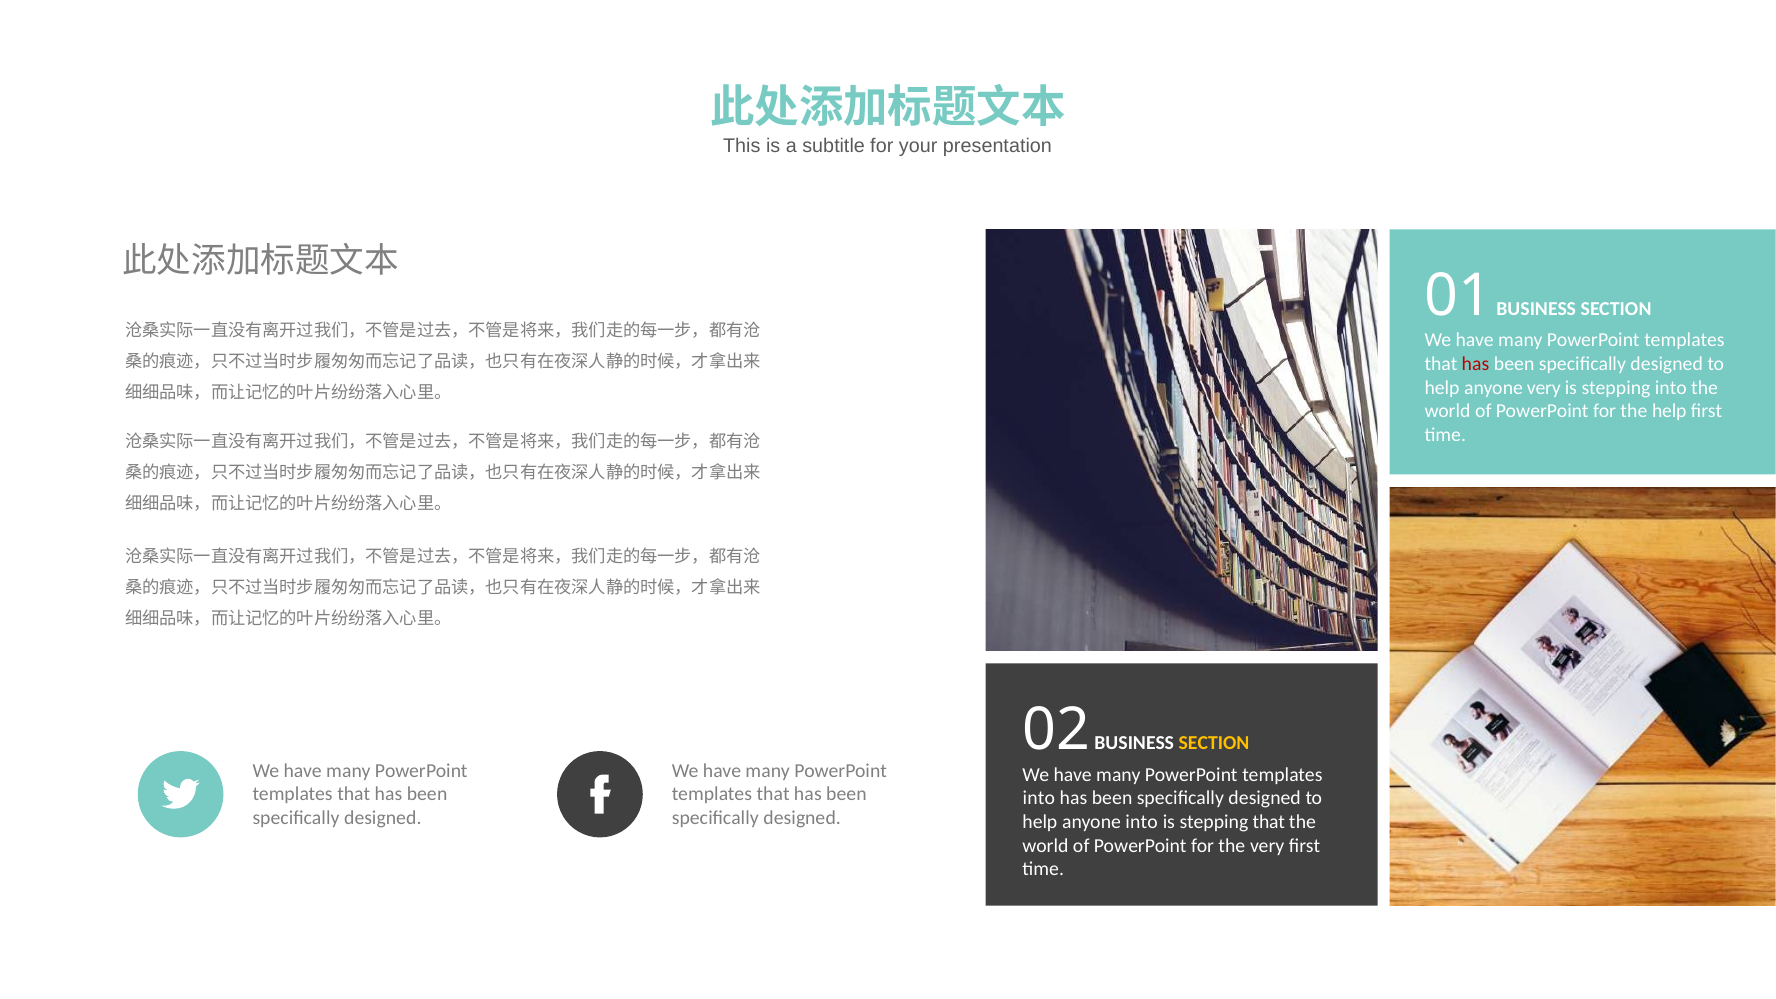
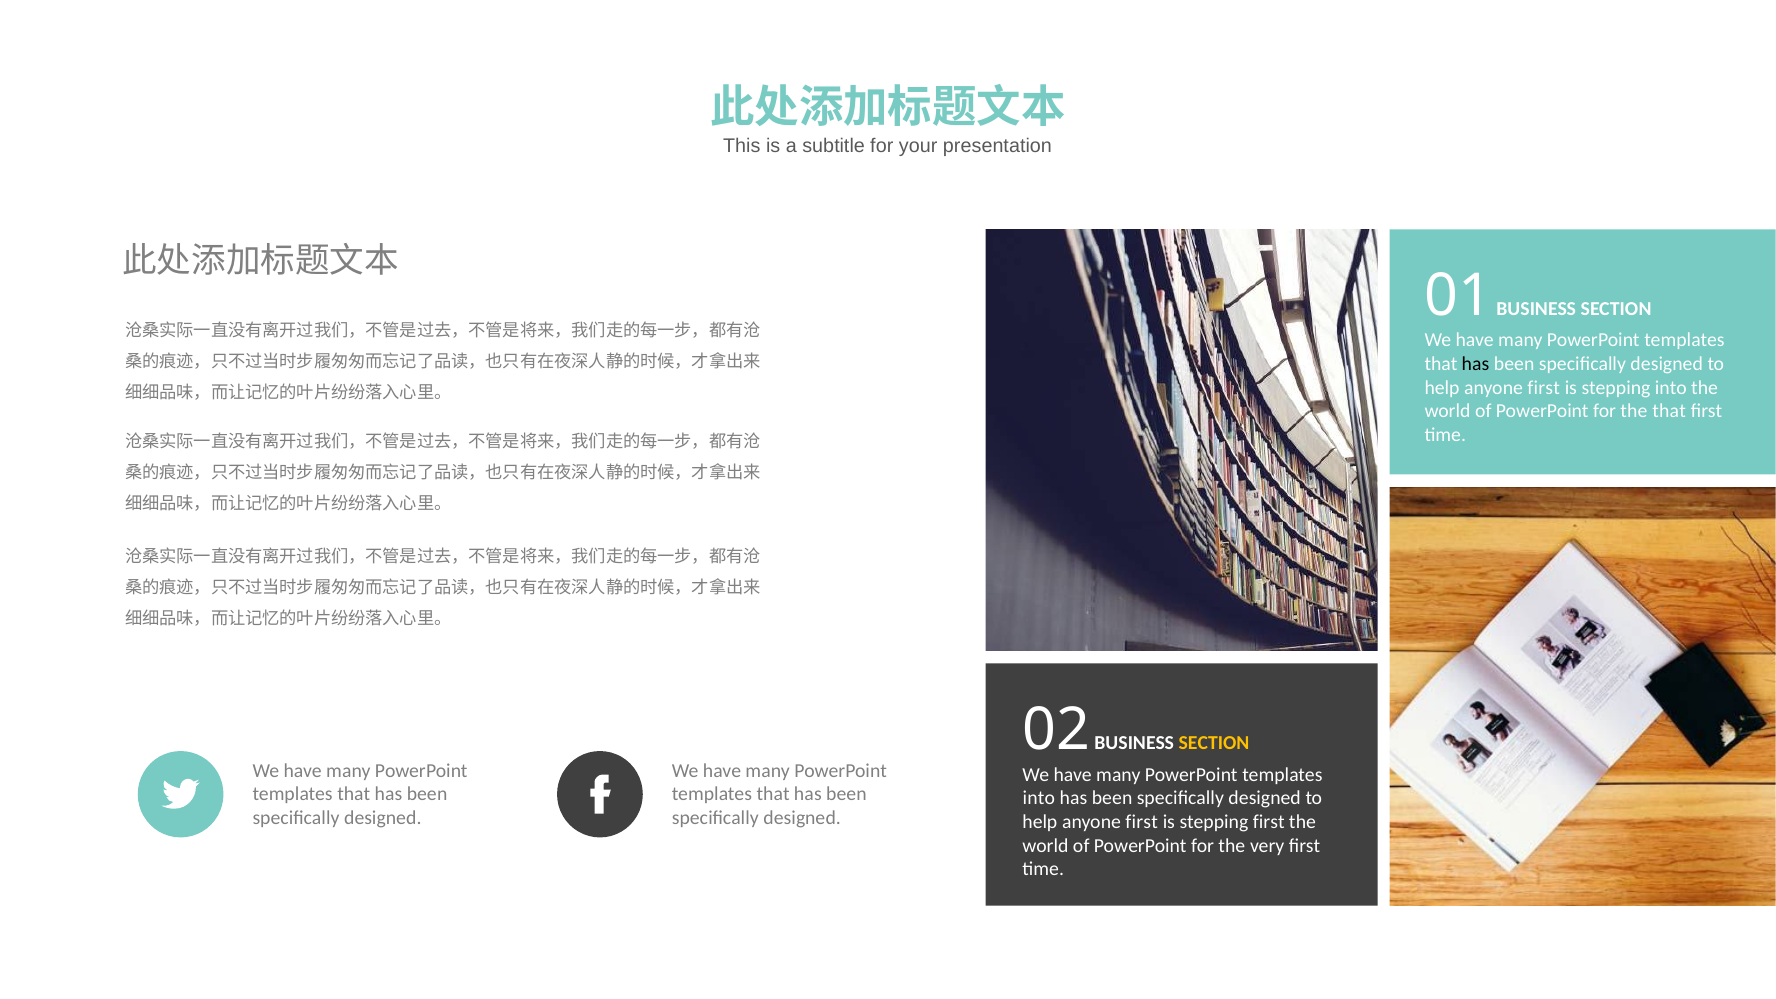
has at (1475, 364) colour: red -> black
very at (1544, 388): very -> first
the help: help -> that
into at (1142, 822): into -> first
stepping that: that -> first
